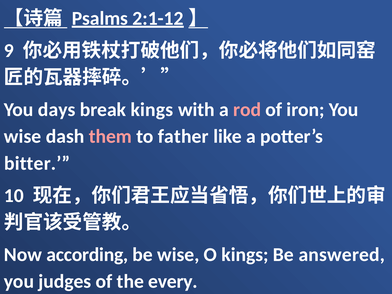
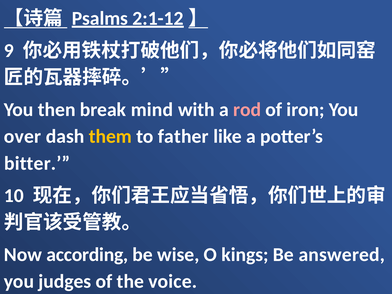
days: days -> then
break kings: kings -> mind
wise at (23, 137): wise -> over
them colour: pink -> yellow
every: every -> voice
